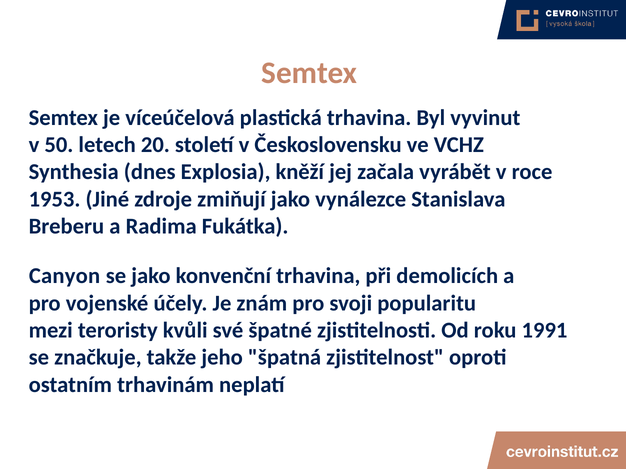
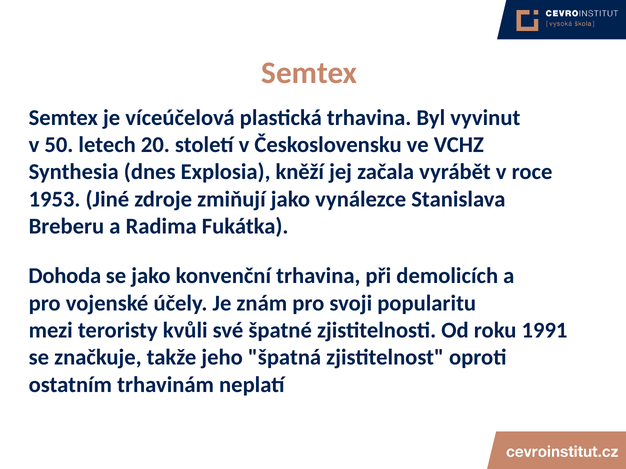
Canyon: Canyon -> Dohoda
